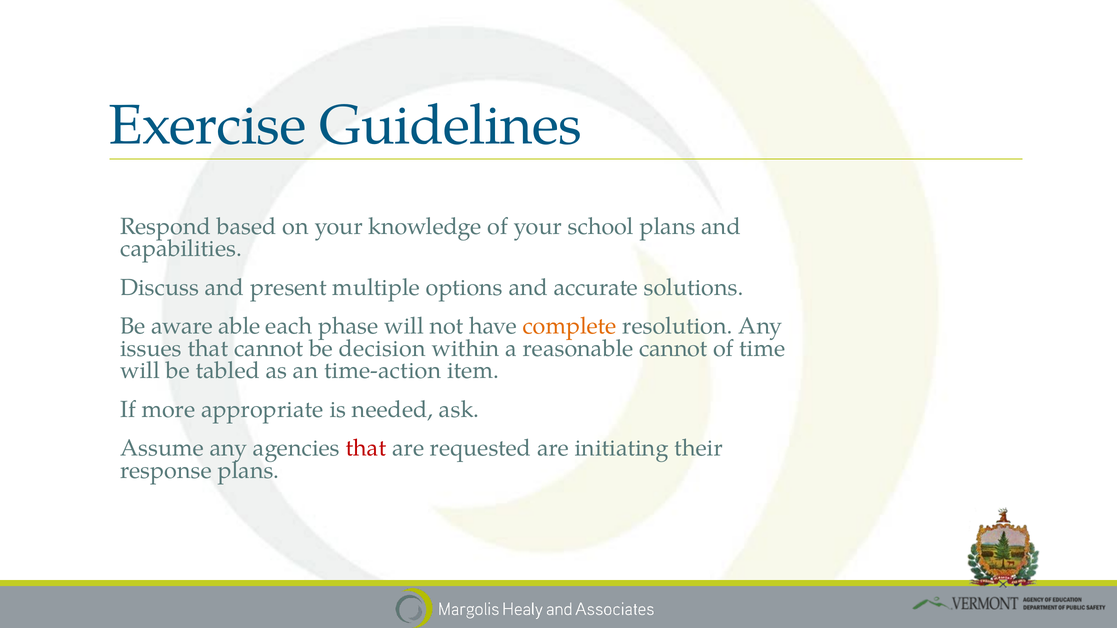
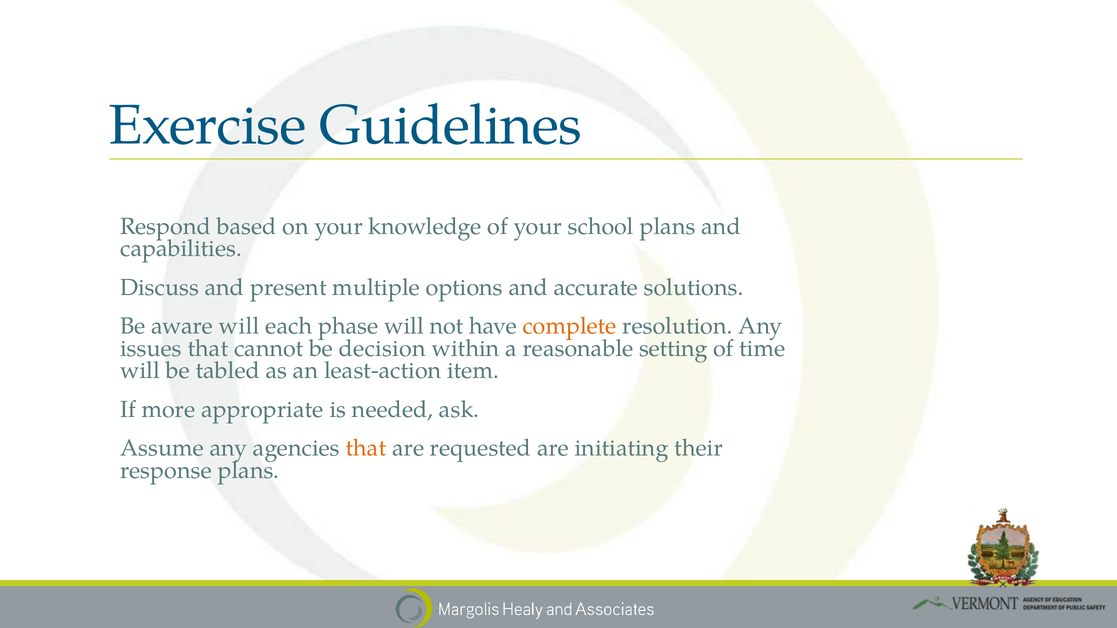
aware able: able -> will
reasonable cannot: cannot -> setting
time-action: time-action -> least-action
that at (366, 448) colour: red -> orange
